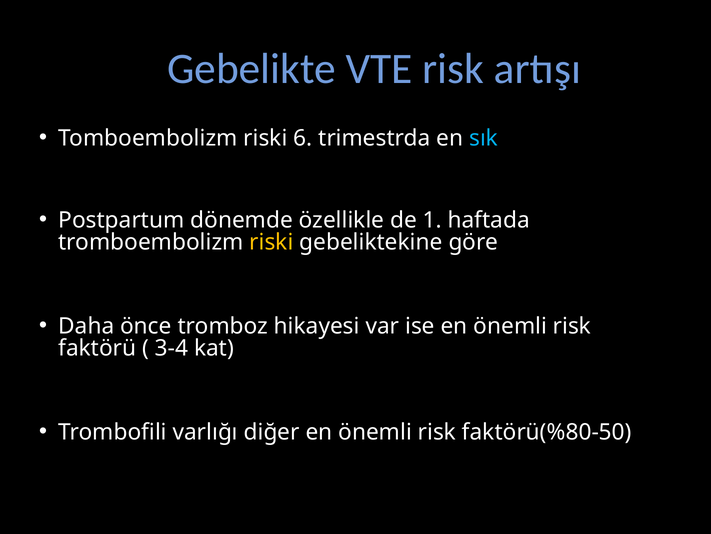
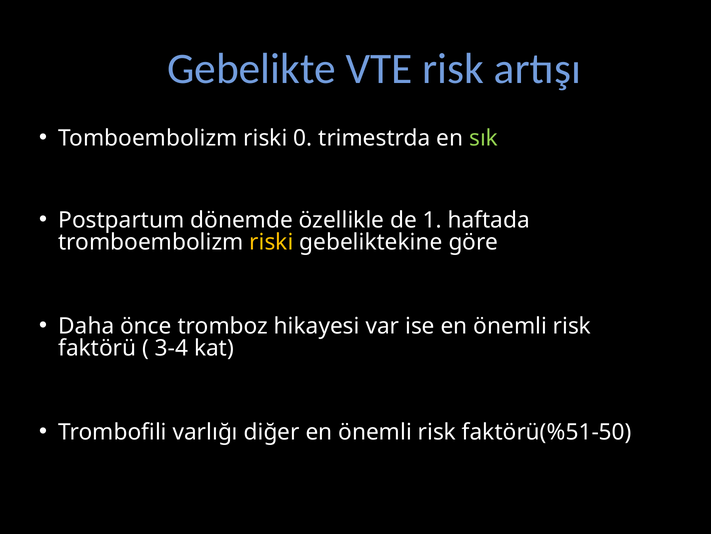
6: 6 -> 0
sık colour: light blue -> light green
faktörü(%80-50: faktörü(%80-50 -> faktörü(%51-50
